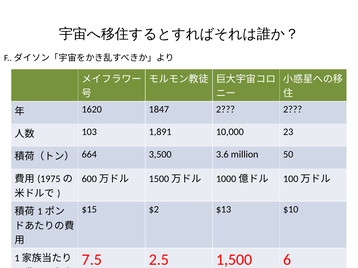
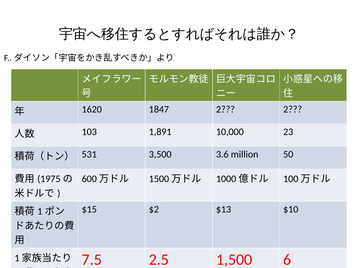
664: 664 -> 531
